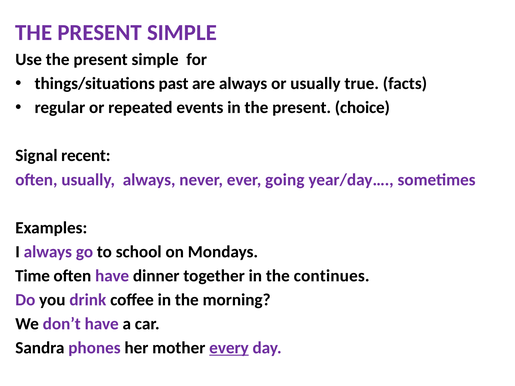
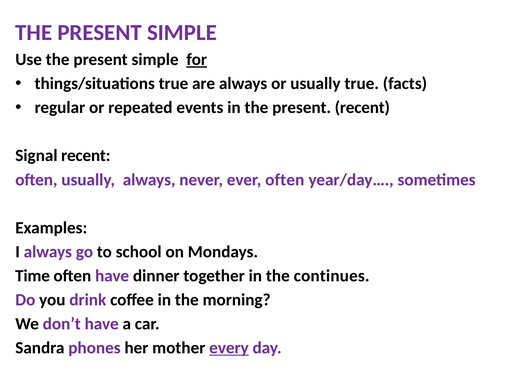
for underline: none -> present
things/situations past: past -> true
present choice: choice -> recent
ever going: going -> often
